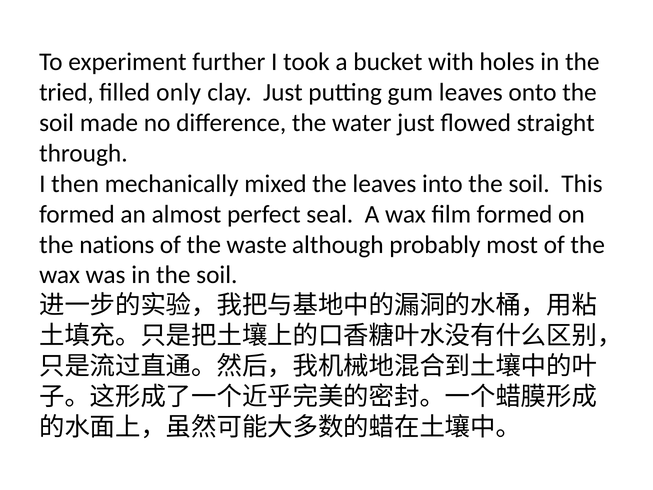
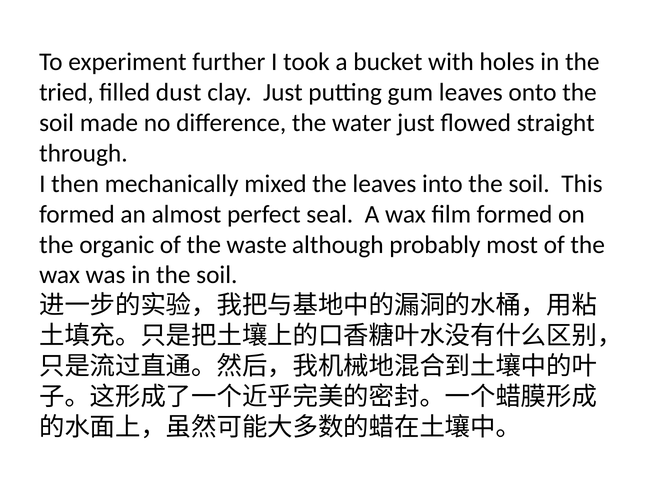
only: only -> dust
nations: nations -> organic
